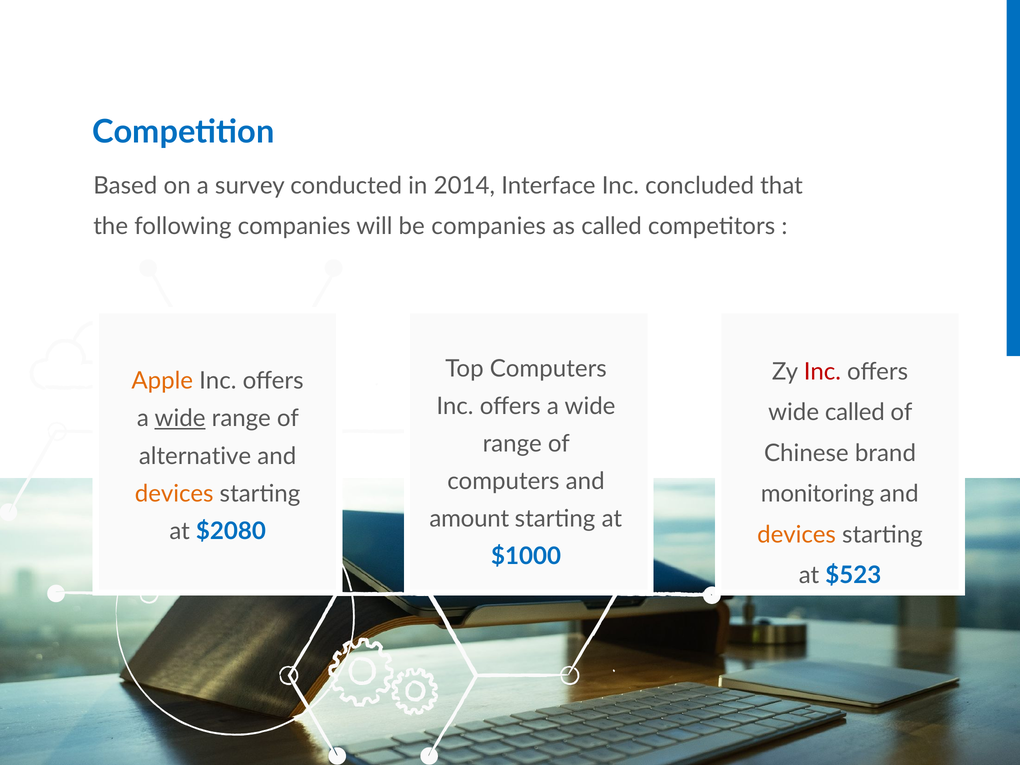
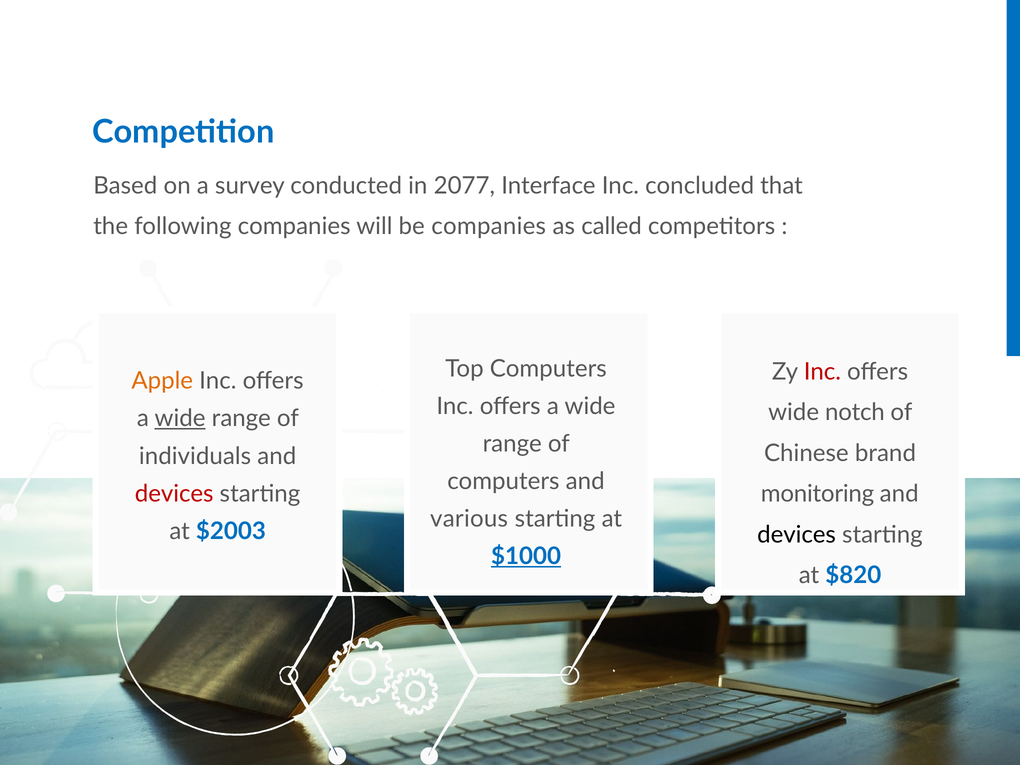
2014: 2014 -> 2077
wide called: called -> notch
alternative: alternative -> individuals
devices at (174, 494) colour: orange -> red
amount: amount -> various
$2080: $2080 -> $2003
devices at (797, 535) colour: orange -> black
$1000 underline: none -> present
$523: $523 -> $820
